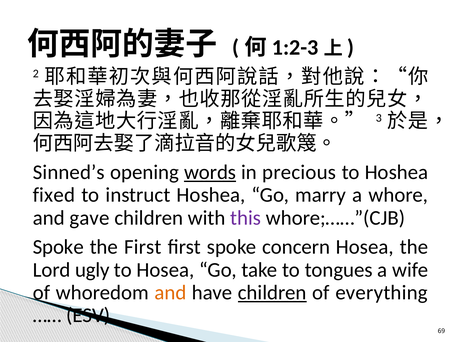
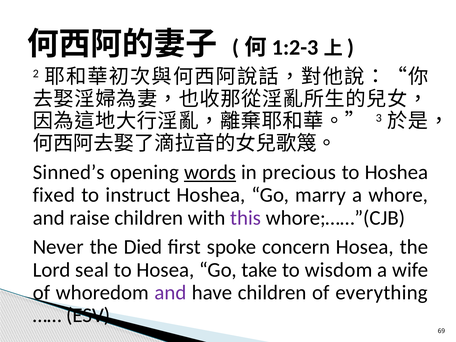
gave: gave -> raise
Spoke at (58, 247): Spoke -> Never
the First: First -> Died
ugly: ugly -> seal
tongues: tongues -> wisdom
and at (170, 293) colour: orange -> purple
children at (272, 293) underline: present -> none
